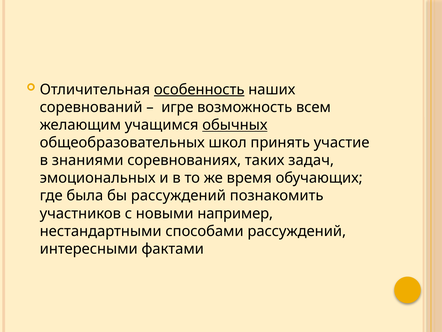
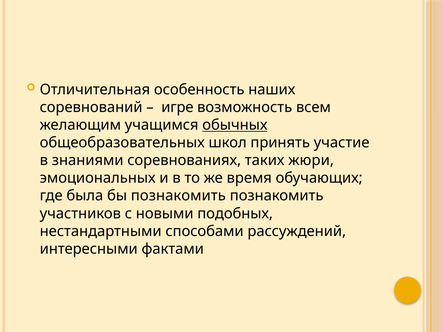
особенность underline: present -> none
задач: задач -> жюри
бы рассуждений: рассуждений -> познакомить
например: например -> подобных
